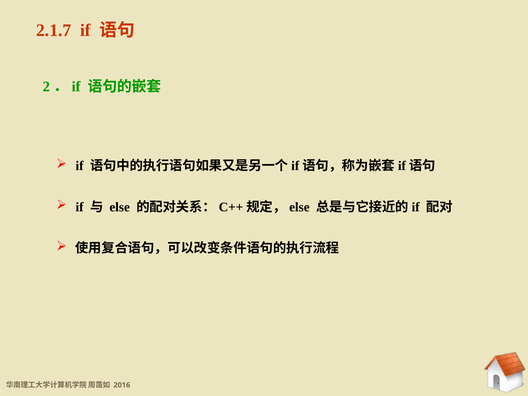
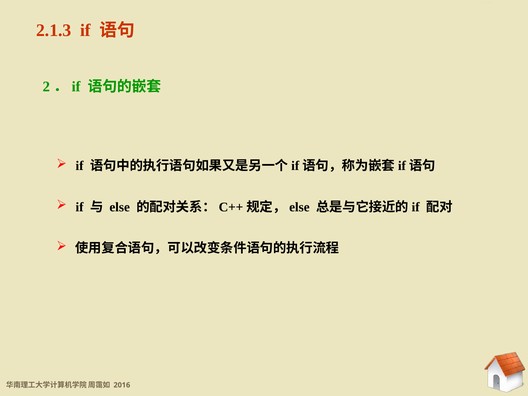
2.1.7: 2.1.7 -> 2.1.3
